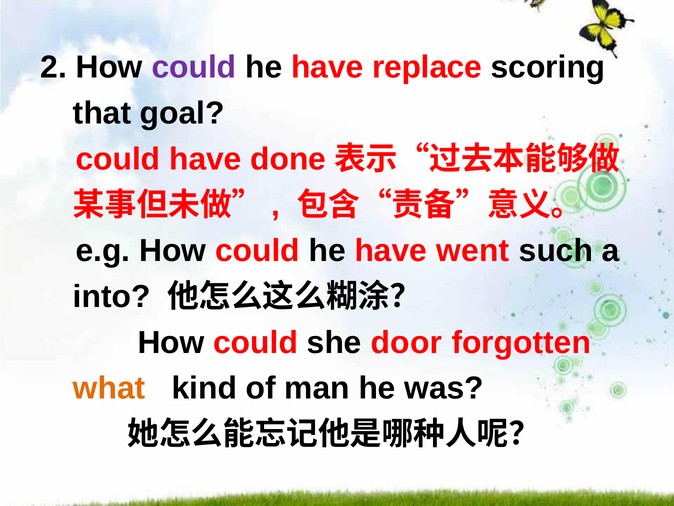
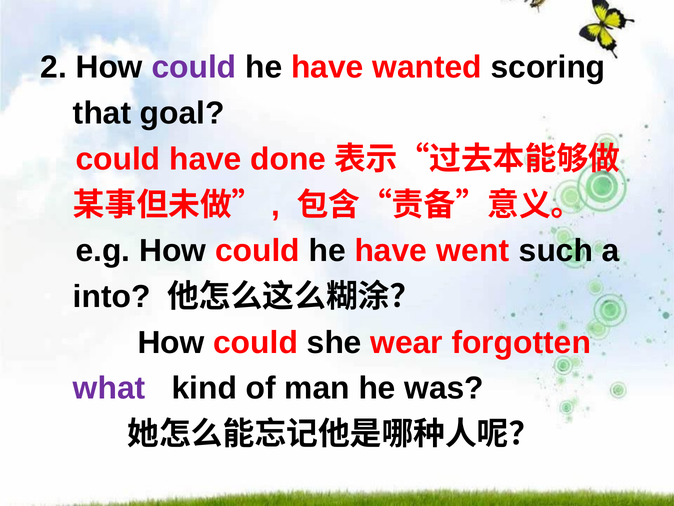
replace: replace -> wanted
door: door -> wear
what colour: orange -> purple
